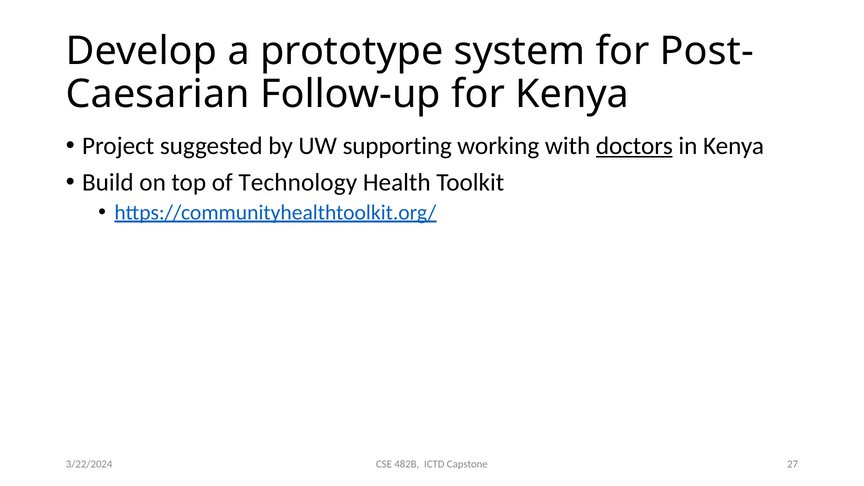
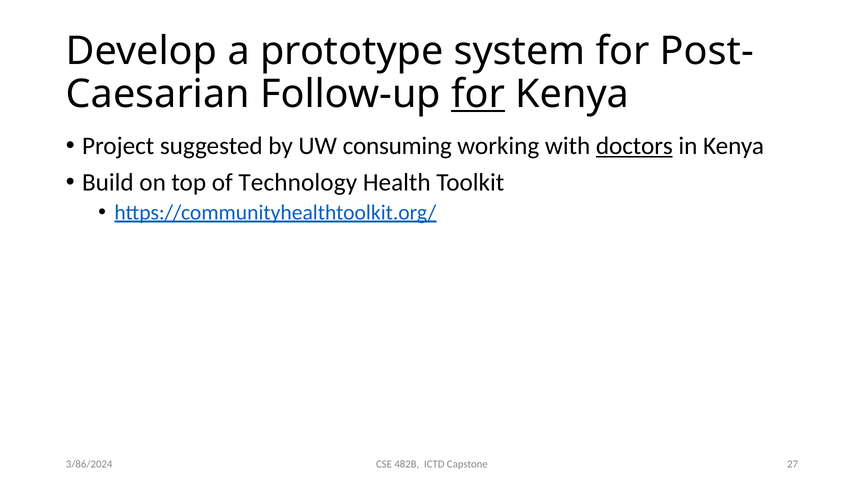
for at (478, 94) underline: none -> present
supporting: supporting -> consuming
3/22/2024: 3/22/2024 -> 3/86/2024
